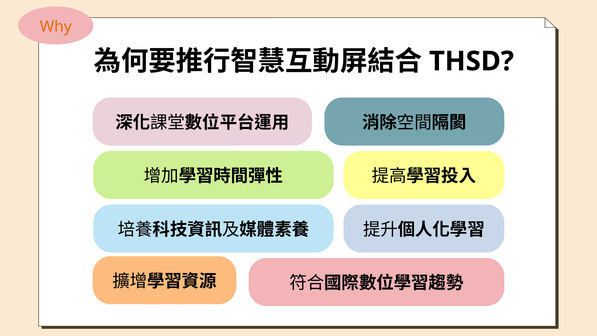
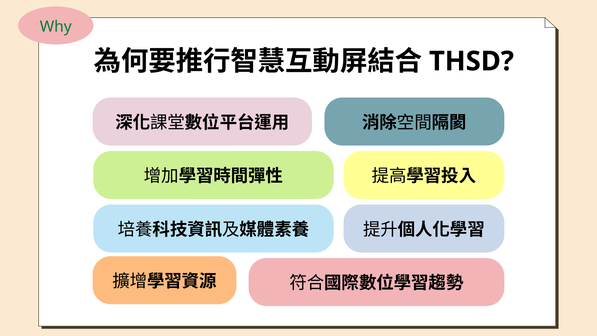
Why colour: orange -> green
